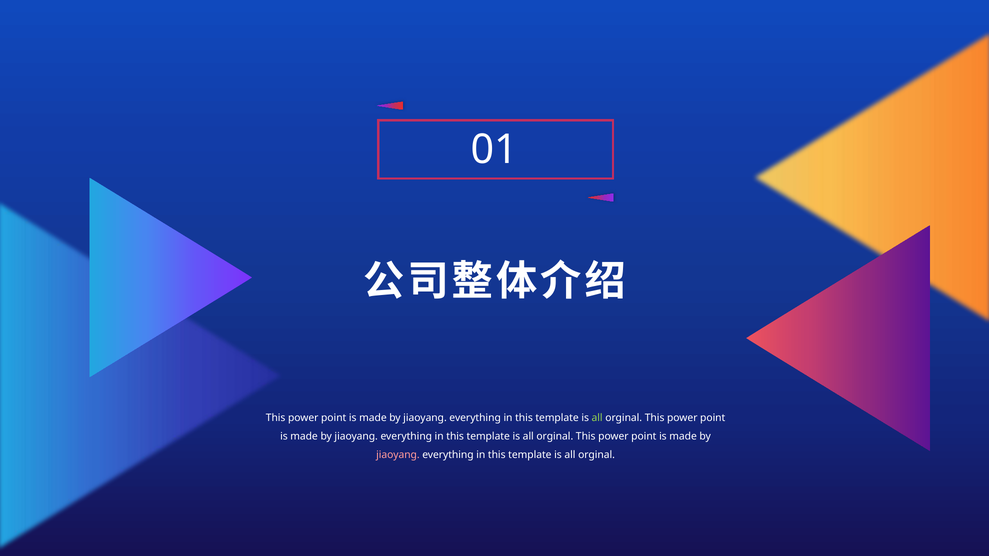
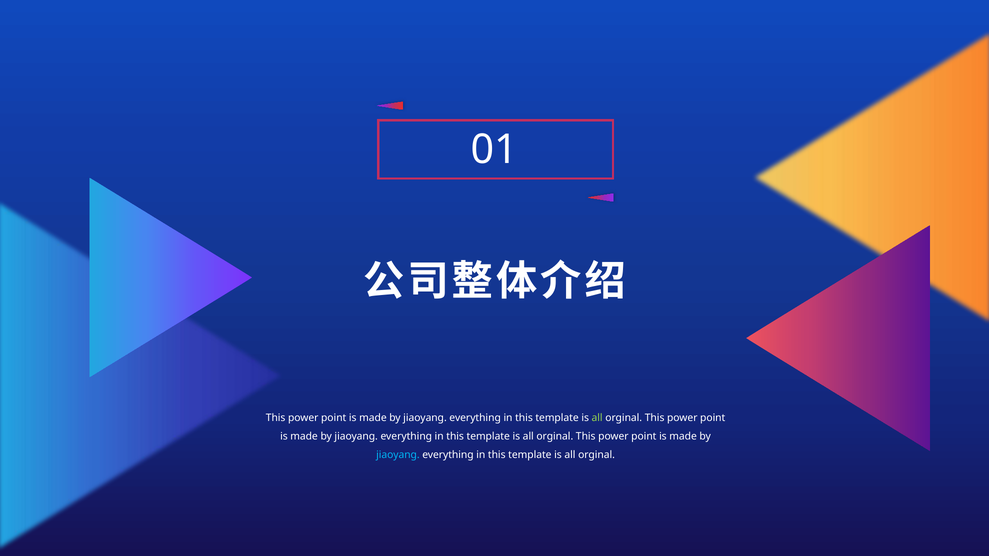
jiaoyang at (398, 455) colour: pink -> light blue
